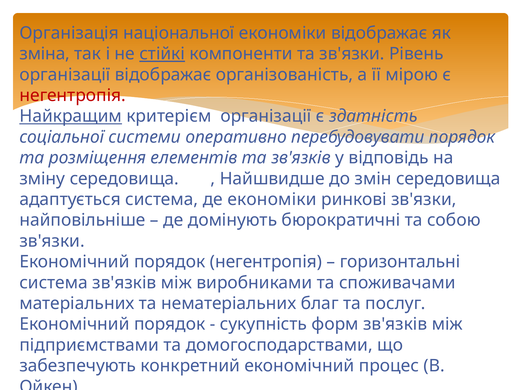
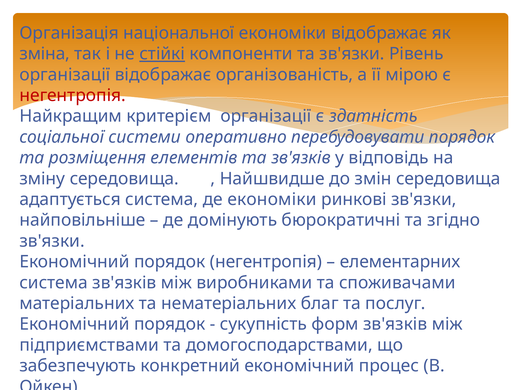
Найкращим underline: present -> none
собою: собою -> згідно
горизонтальні: горизонтальні -> елементарних
